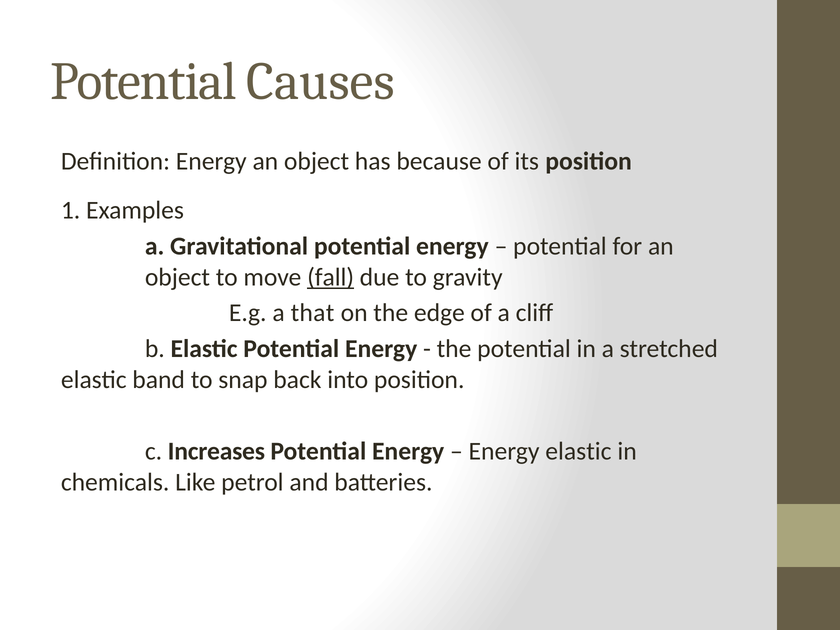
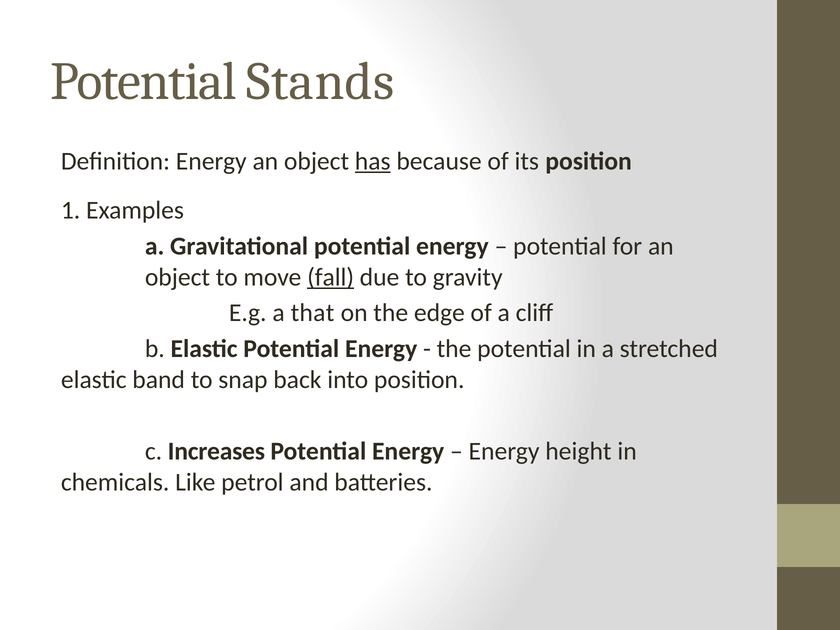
Causes: Causes -> Stands
has underline: none -> present
Energy elastic: elastic -> height
